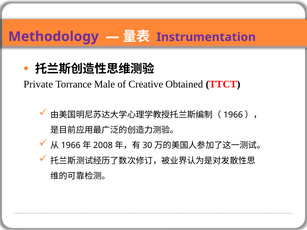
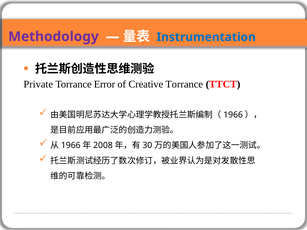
Instrumentation colour: purple -> blue
Male: Male -> Error
Creative Obtained: Obtained -> Torrance
